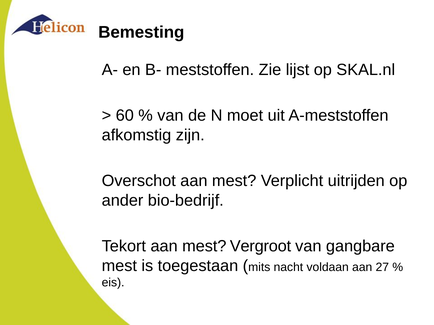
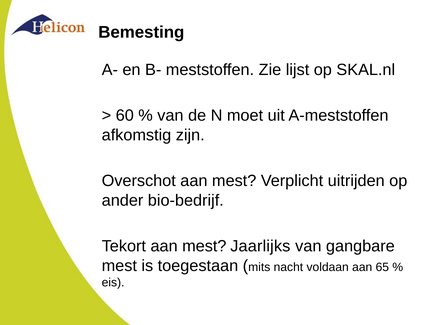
Vergroot: Vergroot -> Jaarlijks
27: 27 -> 65
